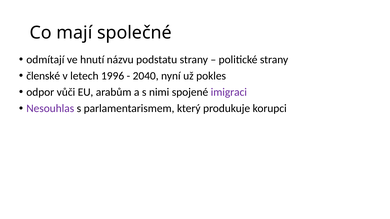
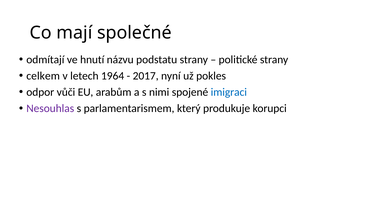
členské: členské -> celkem
1996: 1996 -> 1964
2040: 2040 -> 2017
imigraci colour: purple -> blue
